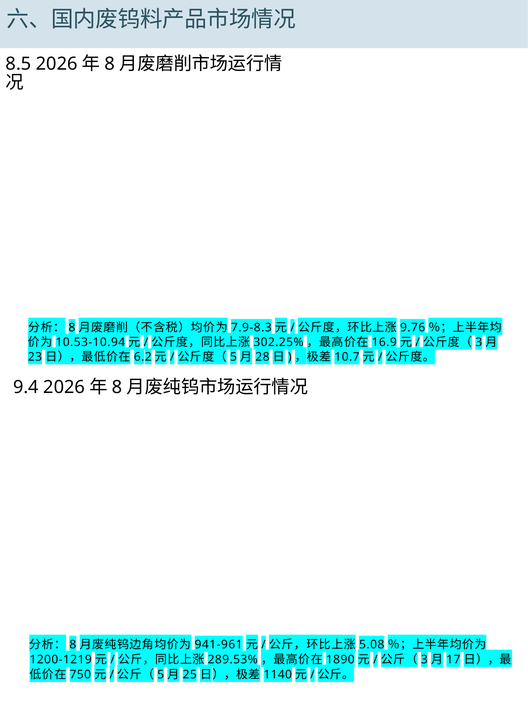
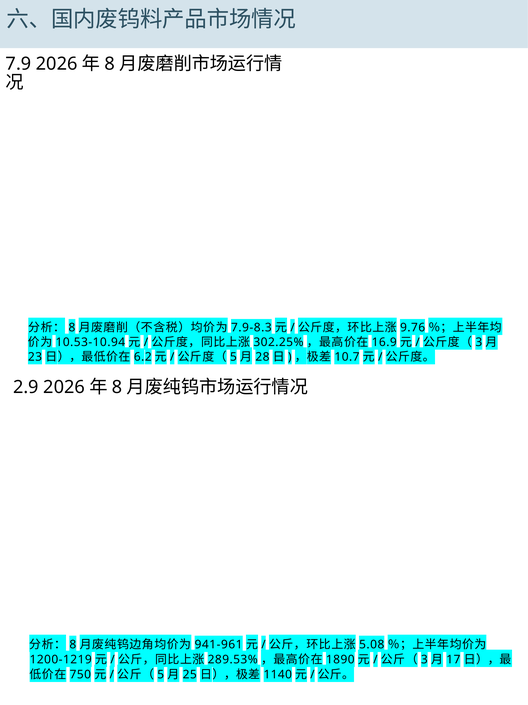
8.5: 8.5 -> 7.9
9.4: 9.4 -> 2.9
